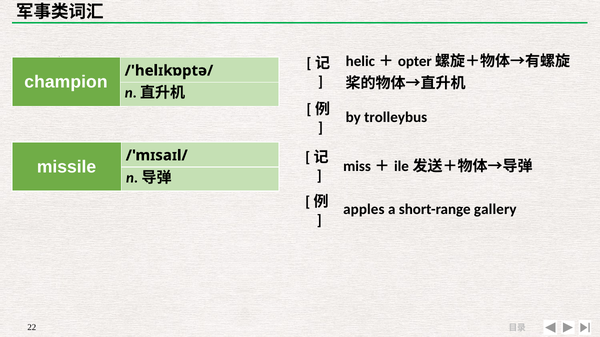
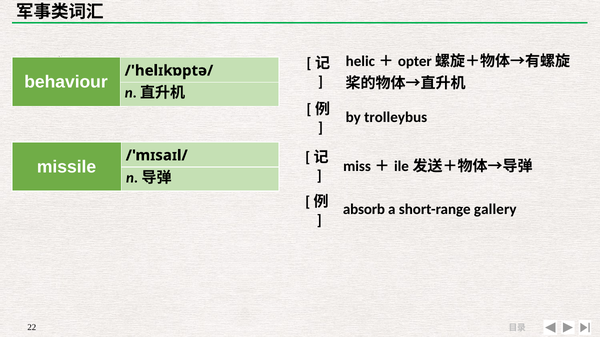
champion: champion -> behaviour
apples: apples -> absorb
